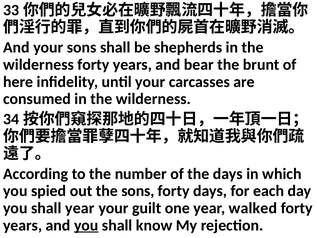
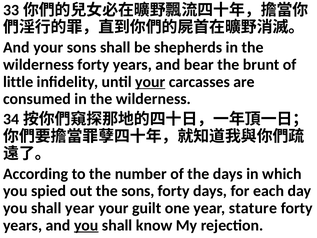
here: here -> little
your at (150, 82) underline: none -> present
walked: walked -> stature
